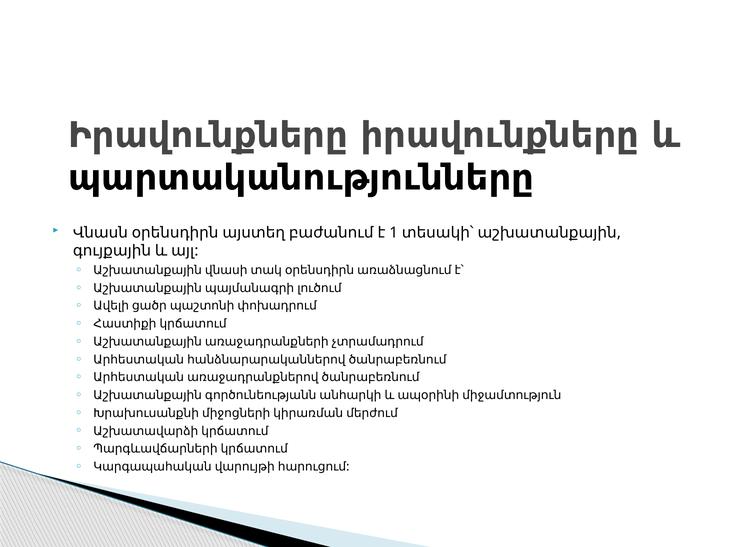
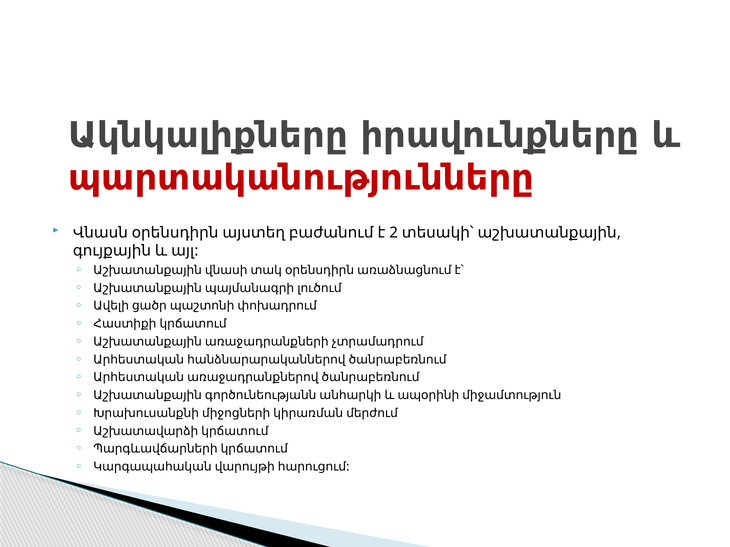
Իրավունքները at (208, 135): Իրավունքները -> Ակնկալիքները
պարտականությունները colour: black -> red
1: 1 -> 2
